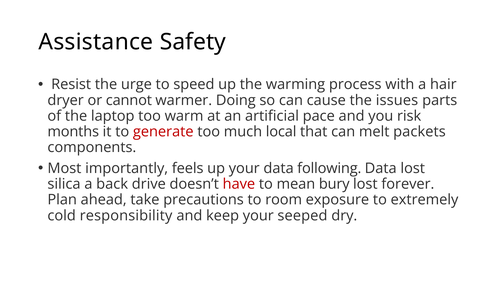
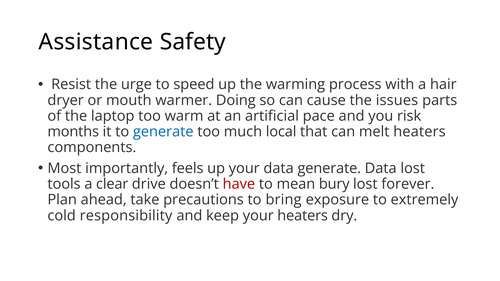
cannot: cannot -> mouth
generate at (163, 132) colour: red -> blue
melt packets: packets -> heaters
data following: following -> generate
silica: silica -> tools
back: back -> clear
room: room -> bring
your seeped: seeped -> heaters
